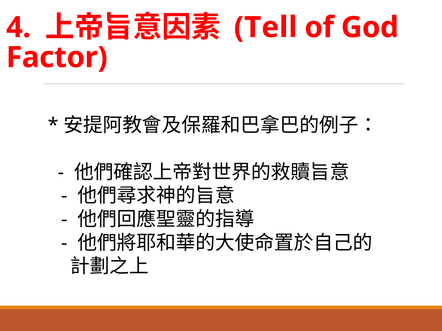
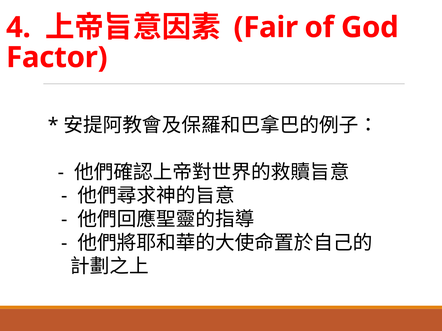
Tell: Tell -> Fair
